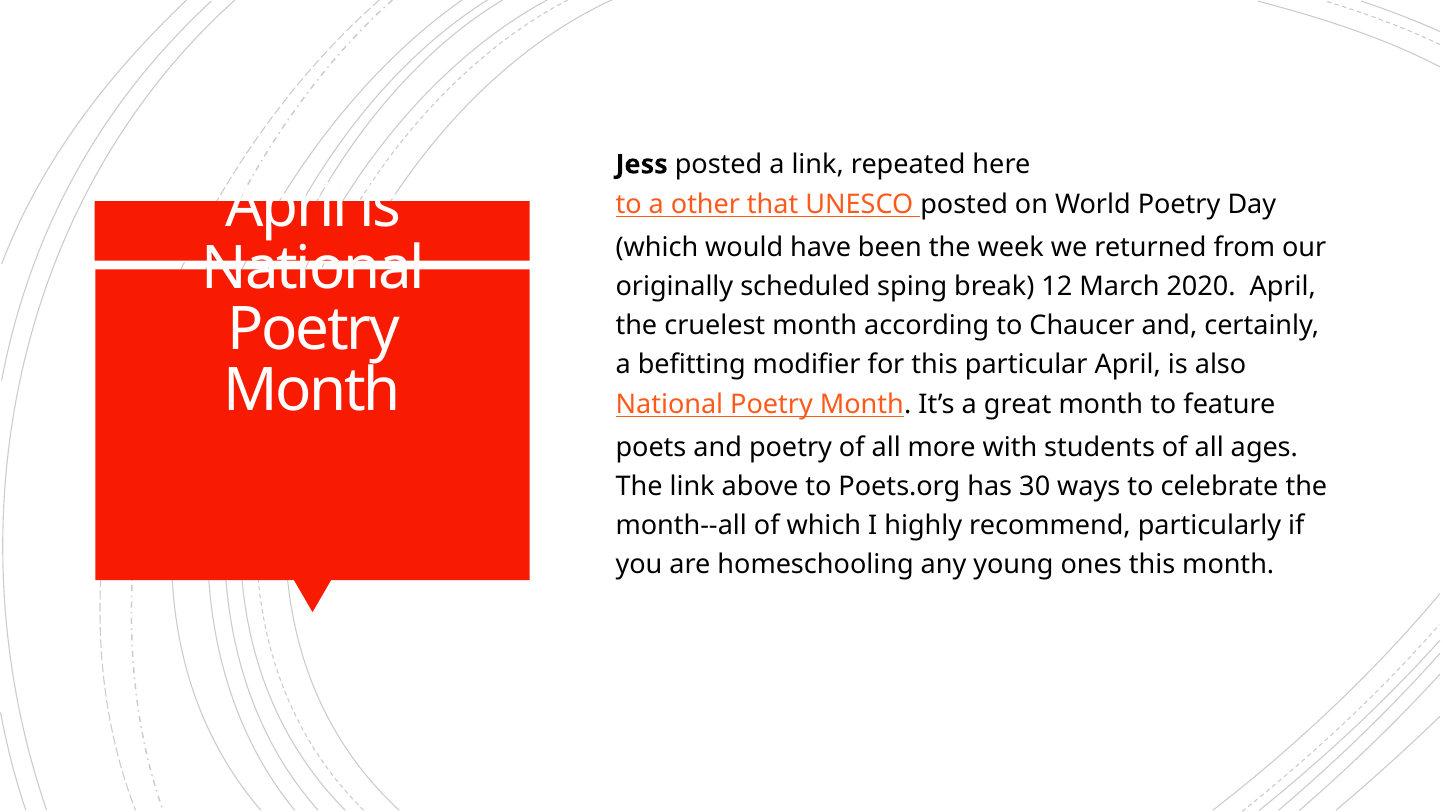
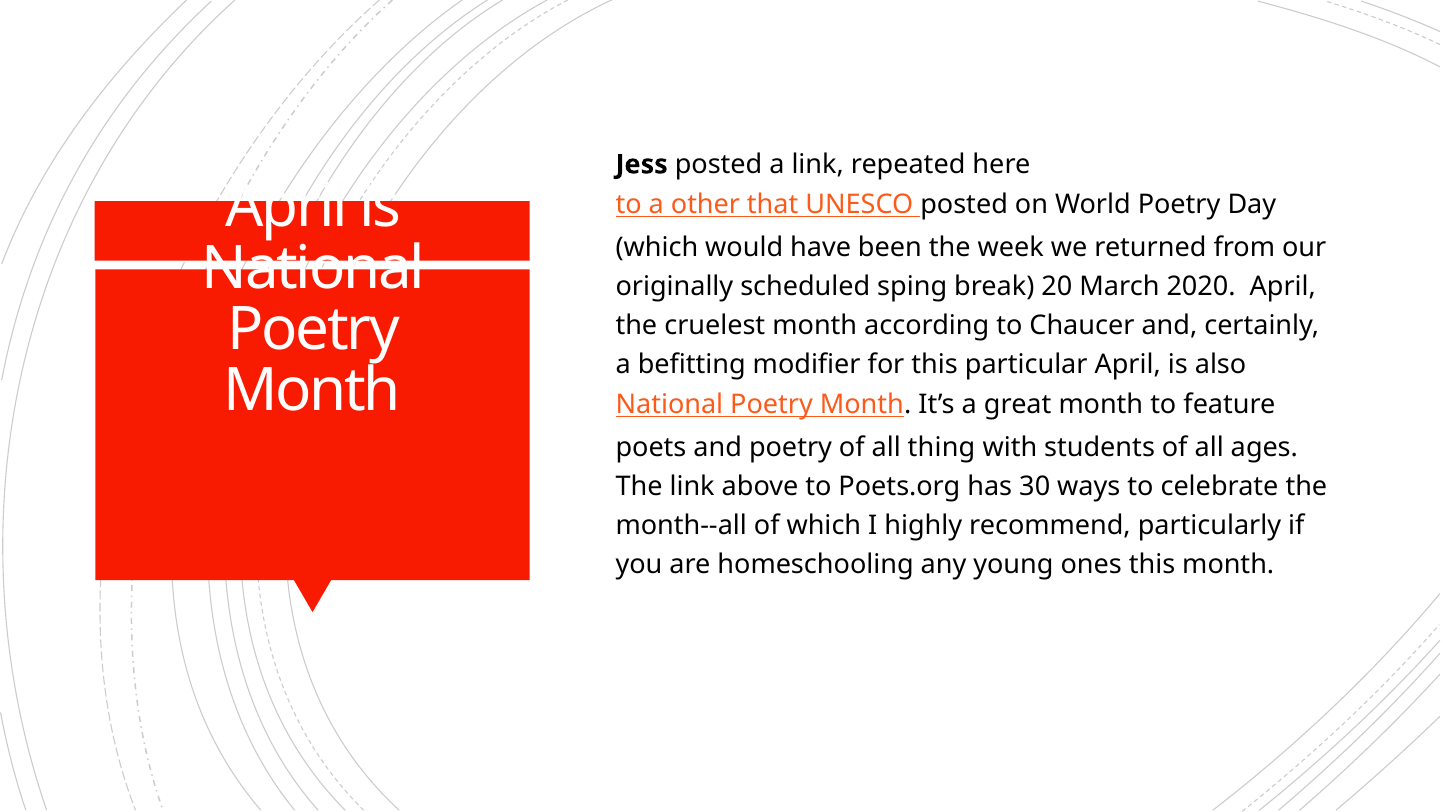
12: 12 -> 20
more: more -> thing
